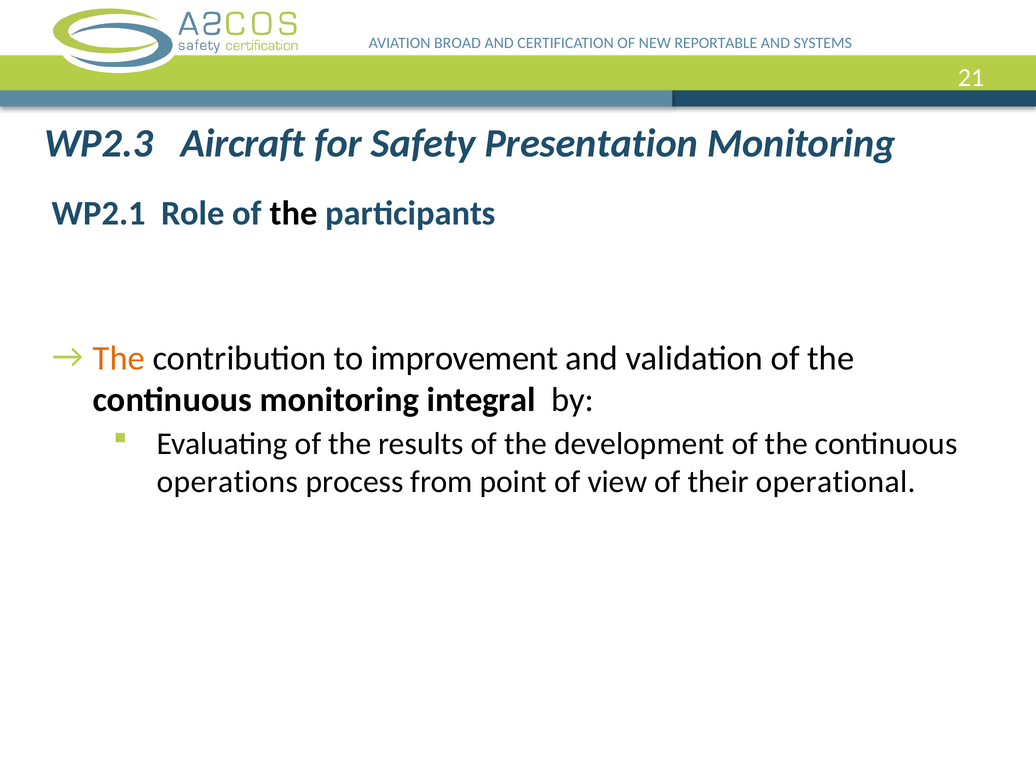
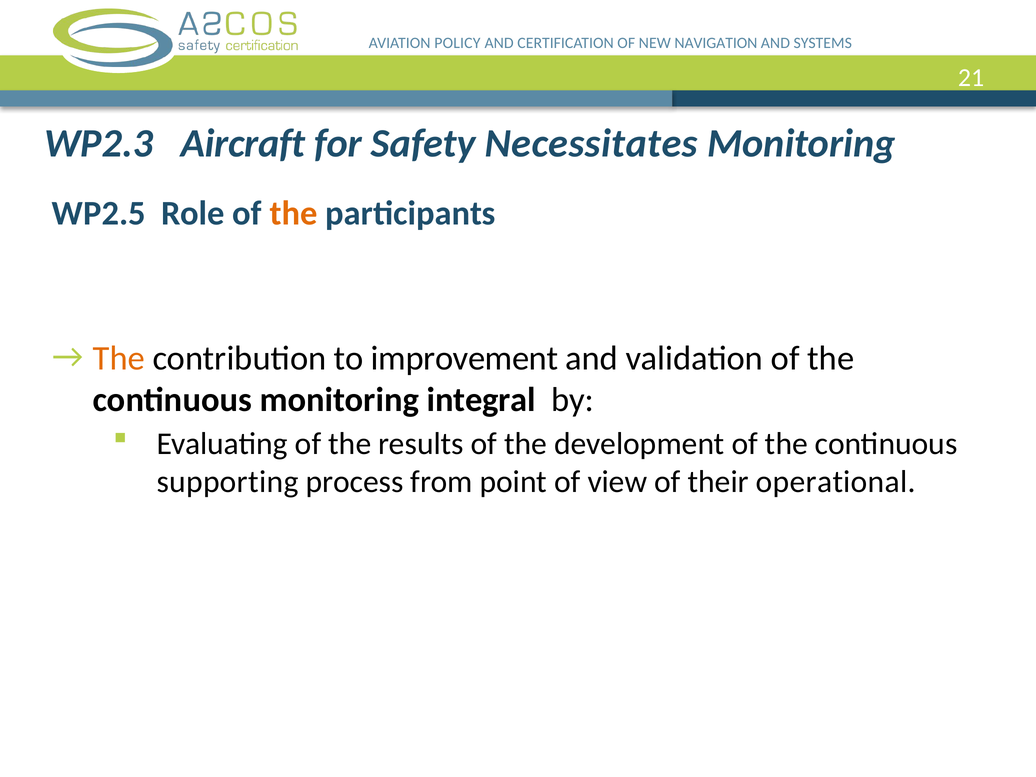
BROAD: BROAD -> POLICY
REPORTABLE: REPORTABLE -> NAVIGATION
Presentation: Presentation -> Necessitates
WP2.1: WP2.1 -> WP2.5
the at (294, 214) colour: black -> orange
operations: operations -> supporting
